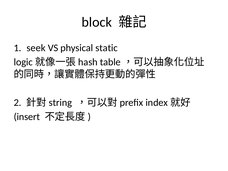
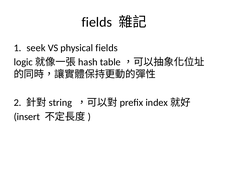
block at (97, 22): block -> fields
physical static: static -> fields
